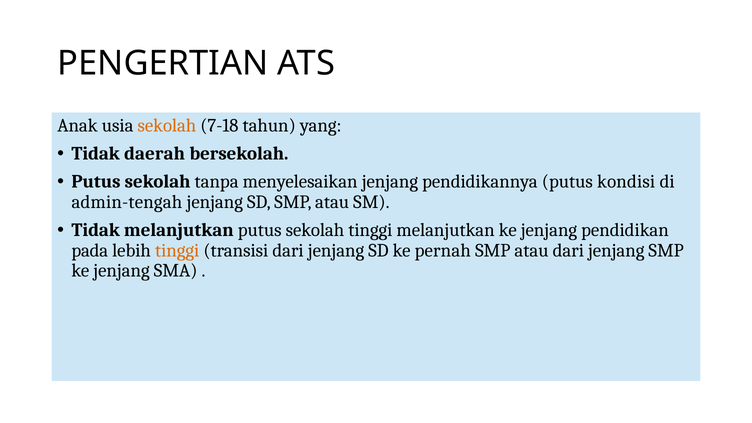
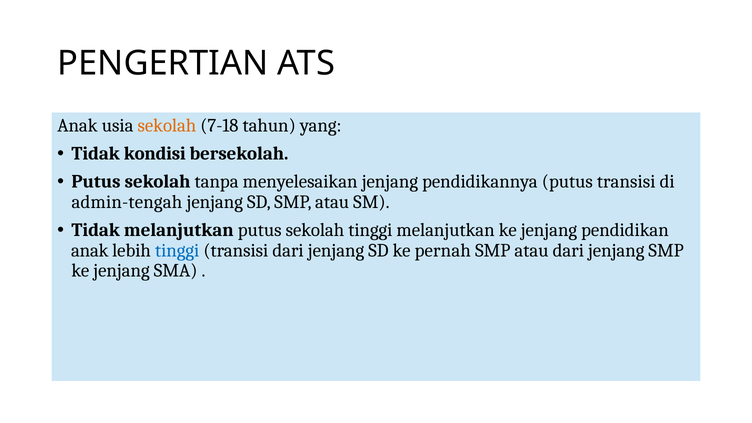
daerah: daerah -> kondisi
putus kondisi: kondisi -> transisi
pada at (90, 250): pada -> anak
tinggi at (177, 250) colour: orange -> blue
